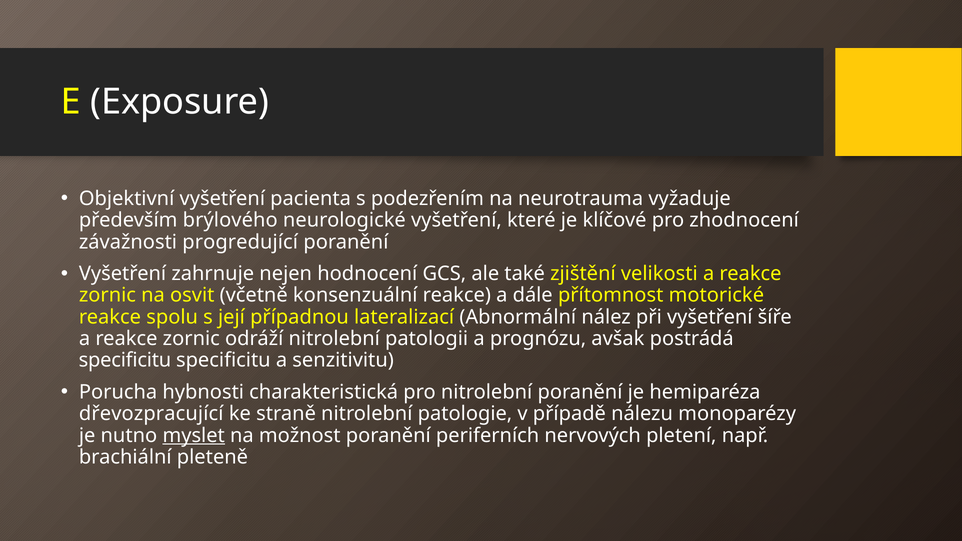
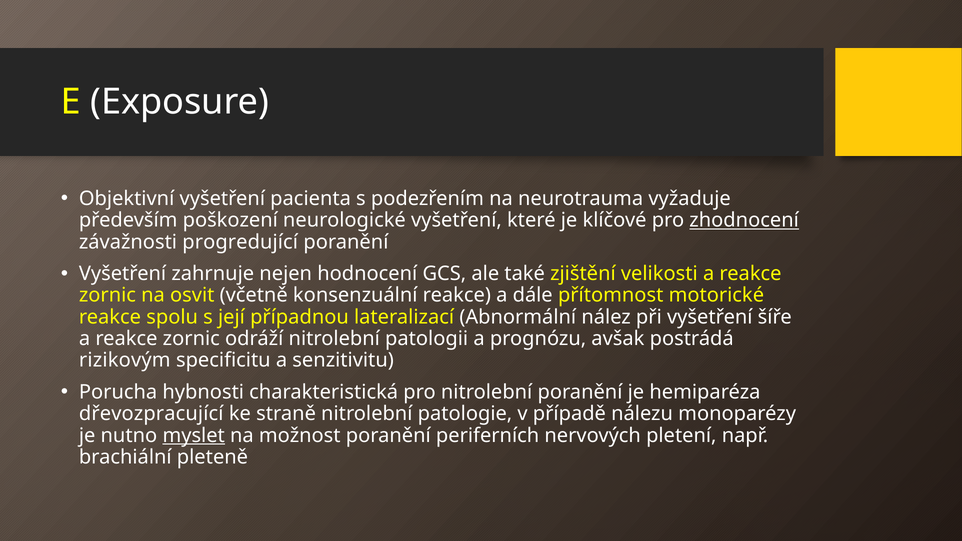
brýlového: brýlového -> poškození
zhodnocení underline: none -> present
specificitu at (125, 360): specificitu -> rizikovým
